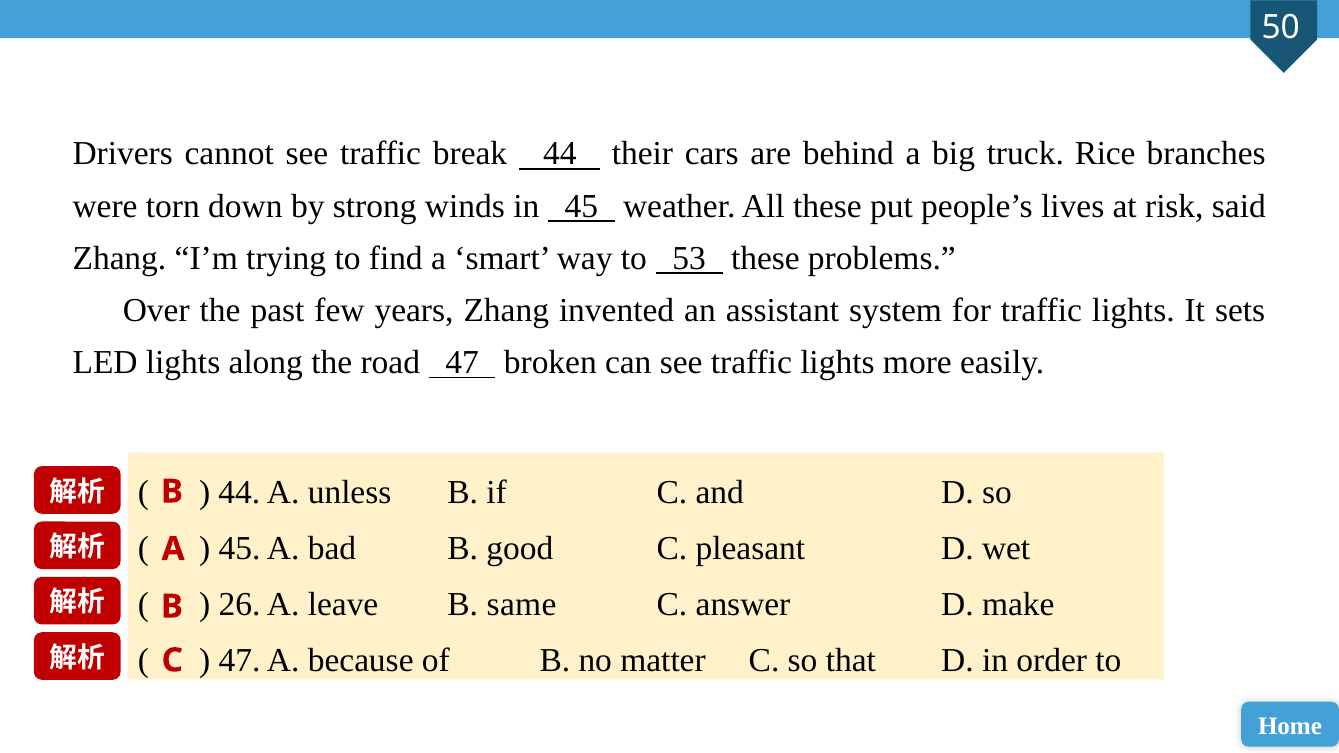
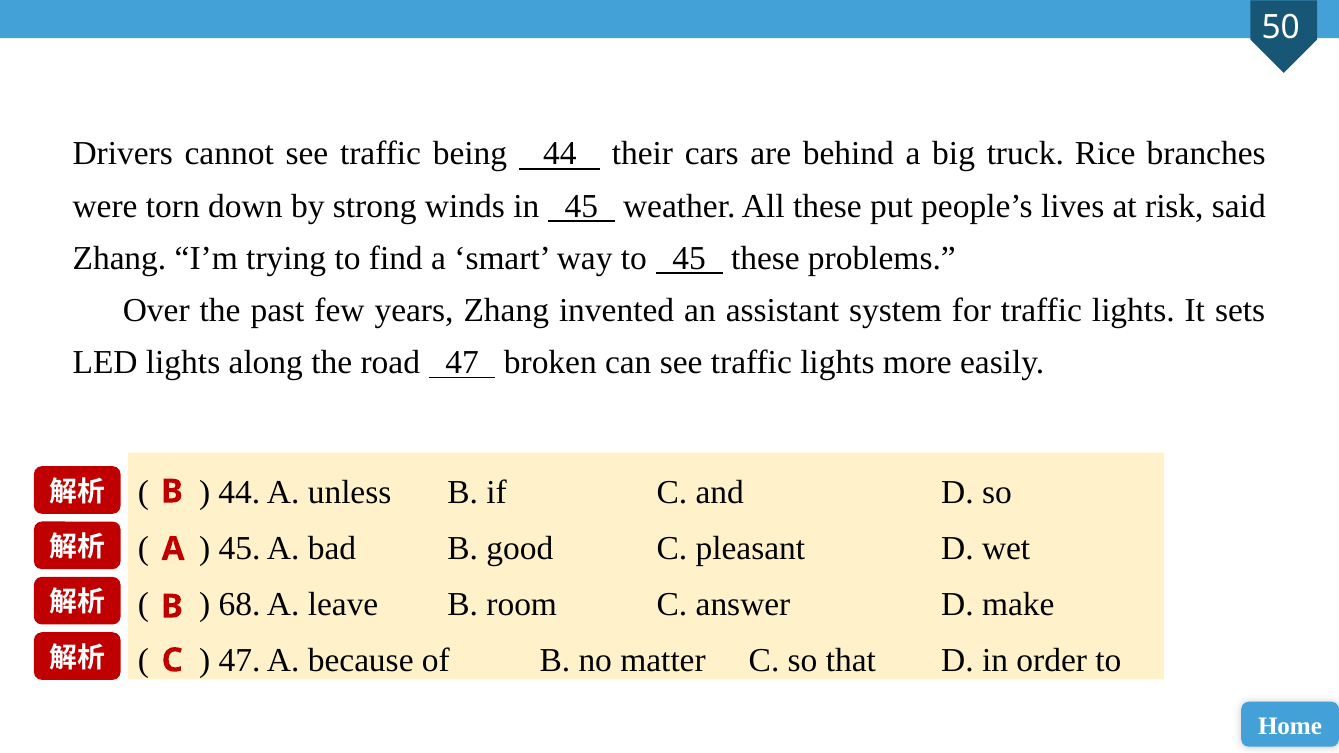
break: break -> being
to 53: 53 -> 45
26: 26 -> 68
same: same -> room
